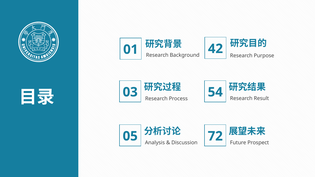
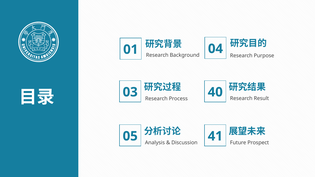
42: 42 -> 04
54: 54 -> 40
72: 72 -> 41
